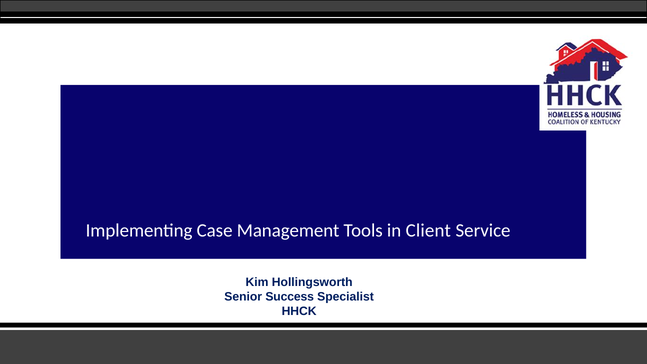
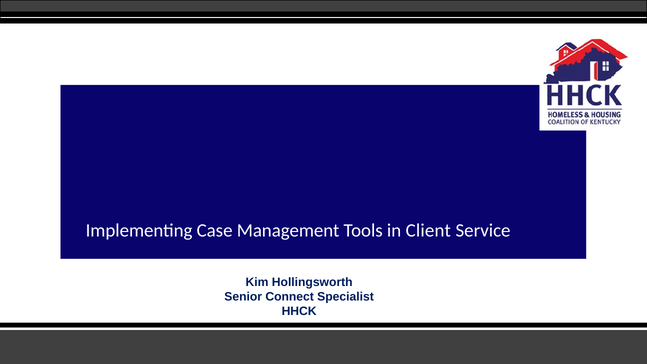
Success: Success -> Connect
